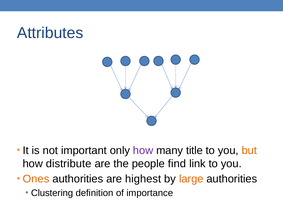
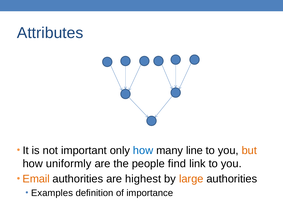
how at (143, 151) colour: purple -> blue
title: title -> line
distribute: distribute -> uniformly
Ones: Ones -> Email
Clustering: Clustering -> Examples
